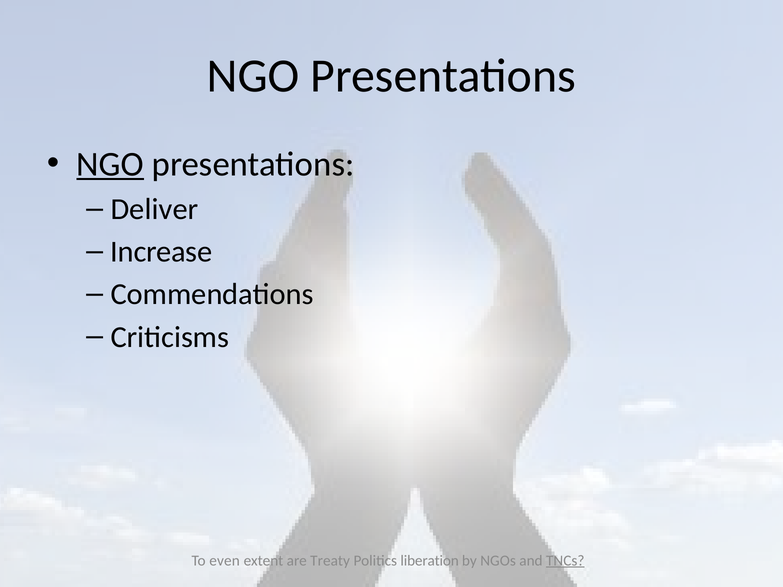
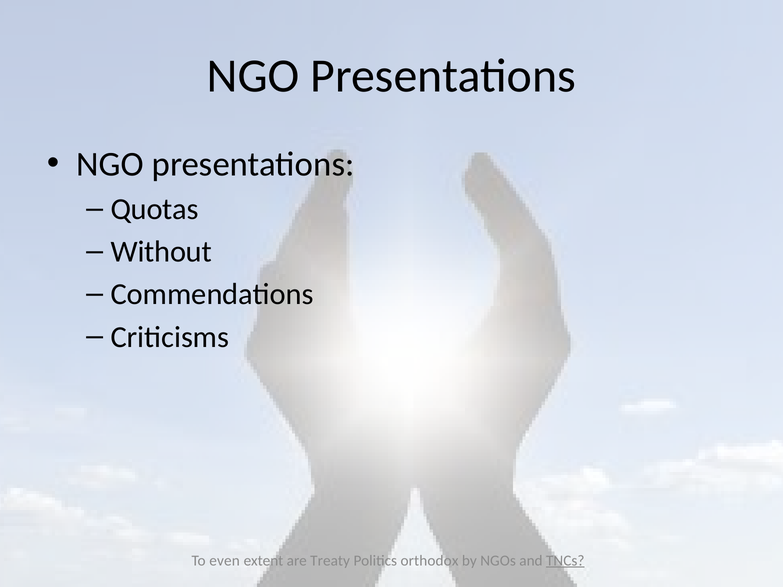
NGO at (110, 164) underline: present -> none
Deliver: Deliver -> Quotas
Increase: Increase -> Without
liberation: liberation -> orthodox
